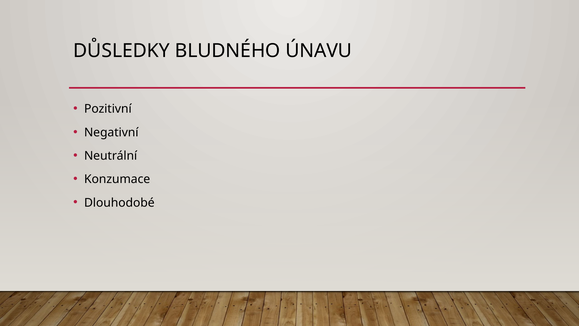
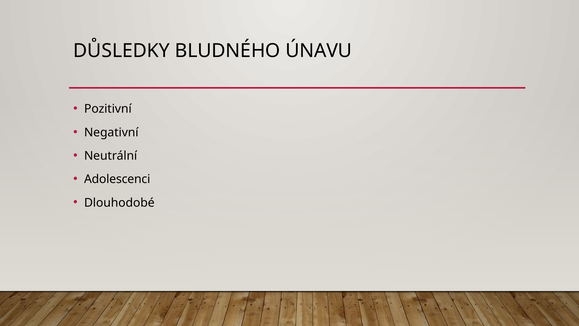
Konzumace: Konzumace -> Adolescenci
